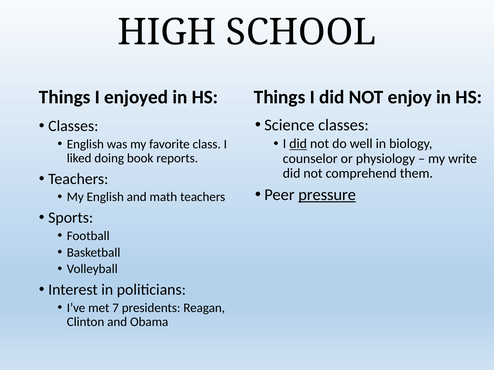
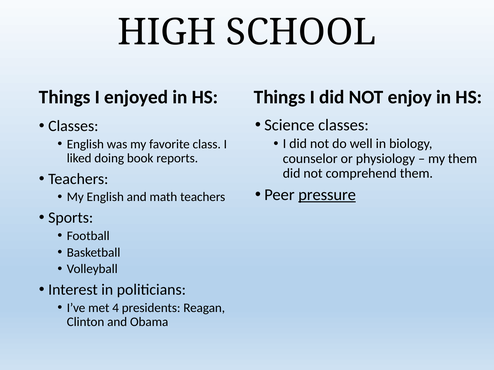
did at (298, 144) underline: present -> none
my write: write -> them
7: 7 -> 4
